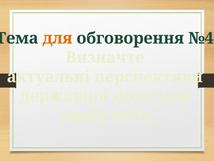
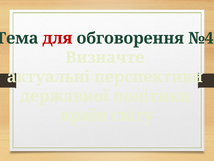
для colour: orange -> red
